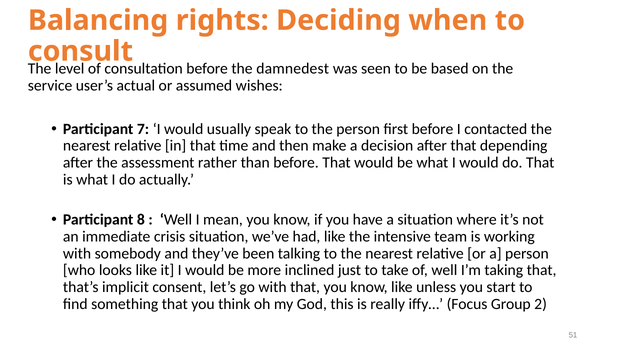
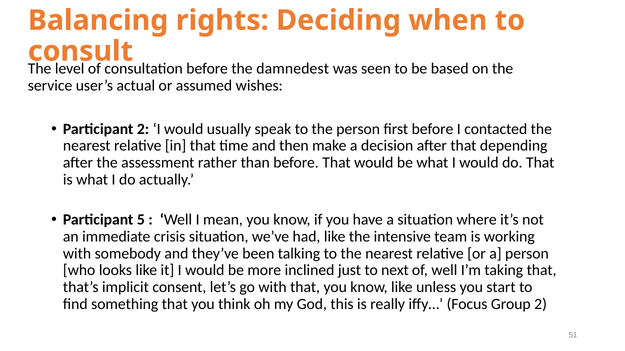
Participant 7: 7 -> 2
8: 8 -> 5
take: take -> next
